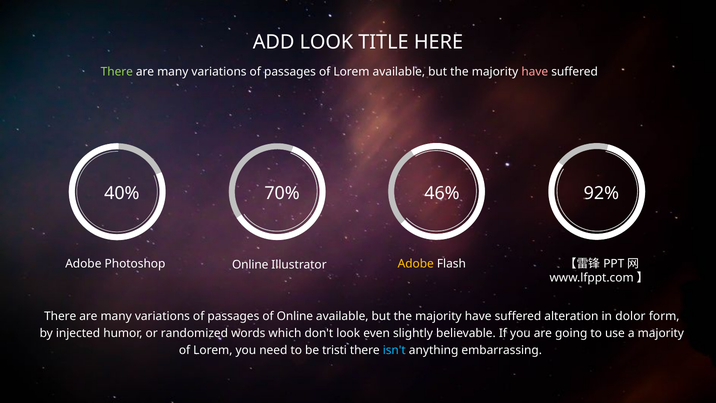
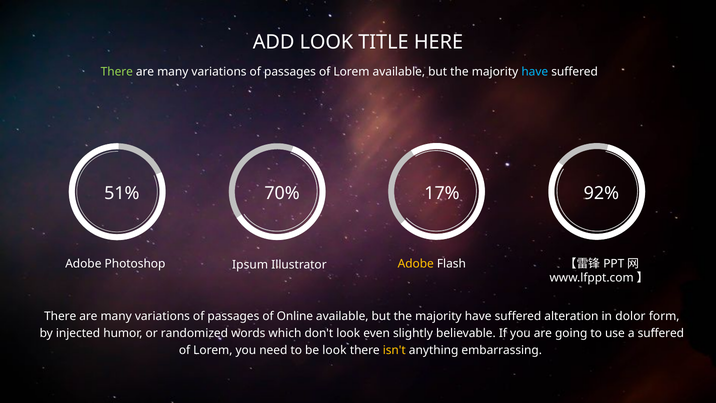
have at (535, 72) colour: pink -> light blue
40%: 40% -> 51%
46%: 46% -> 17%
Photoshop Online: Online -> Ipsum
a majority: majority -> suffered
be tristi: tristi -> look
isn't colour: light blue -> yellow
